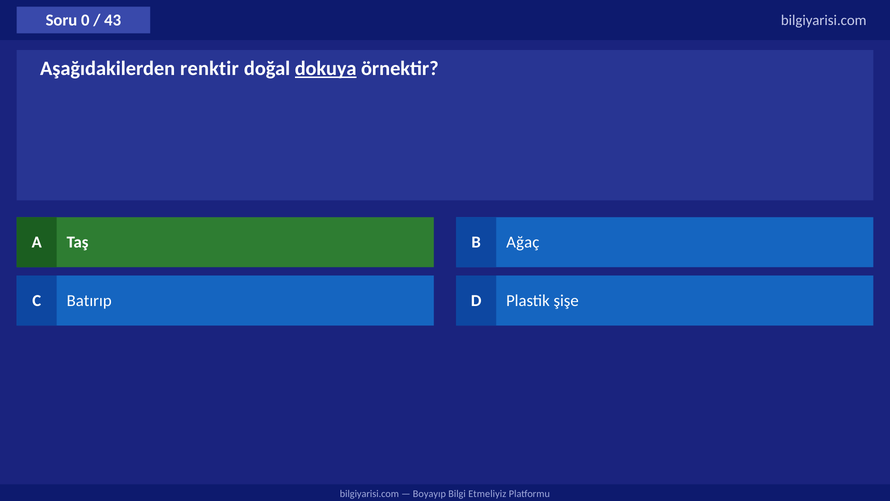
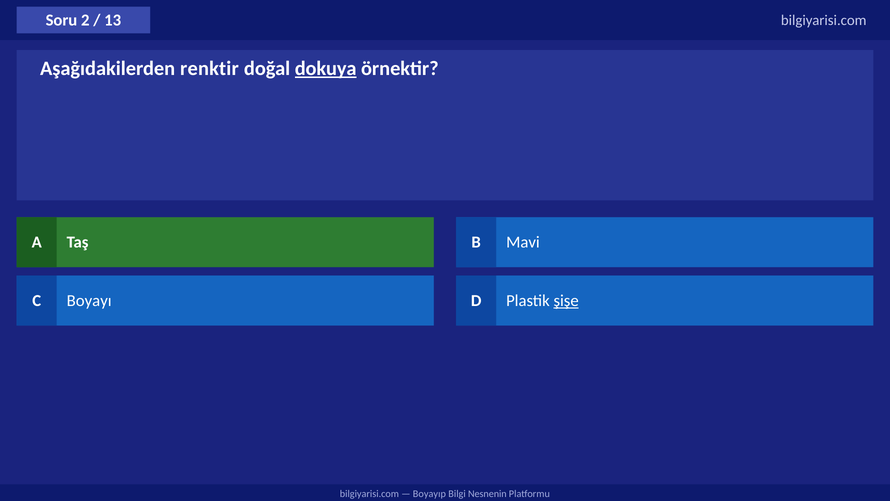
0: 0 -> 2
43: 43 -> 13
Ağaç: Ağaç -> Mavi
Batırıp: Batırıp -> Boyayı
şişe underline: none -> present
Etmeliyiz: Etmeliyiz -> Nesnenin
